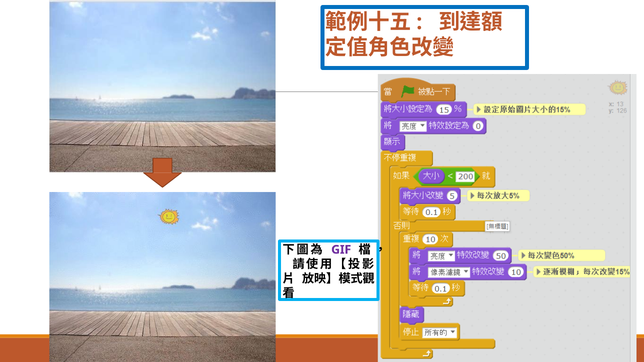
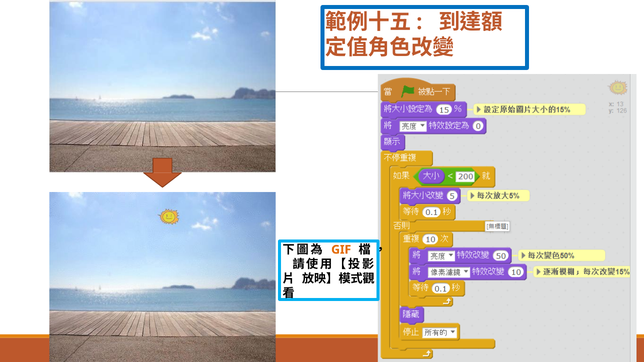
GIF colour: purple -> orange
